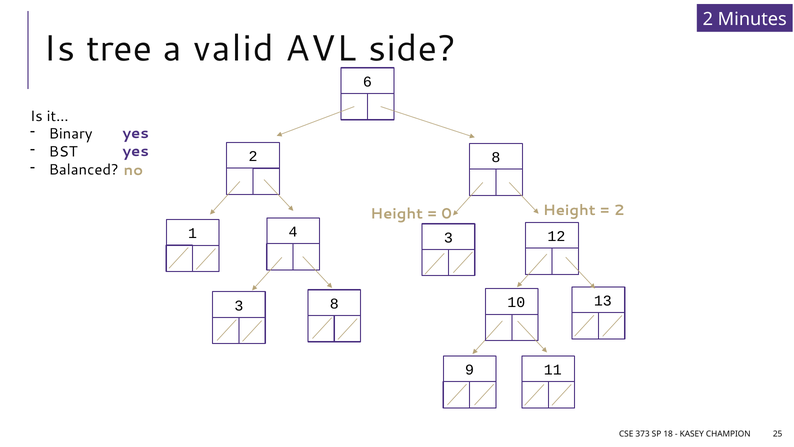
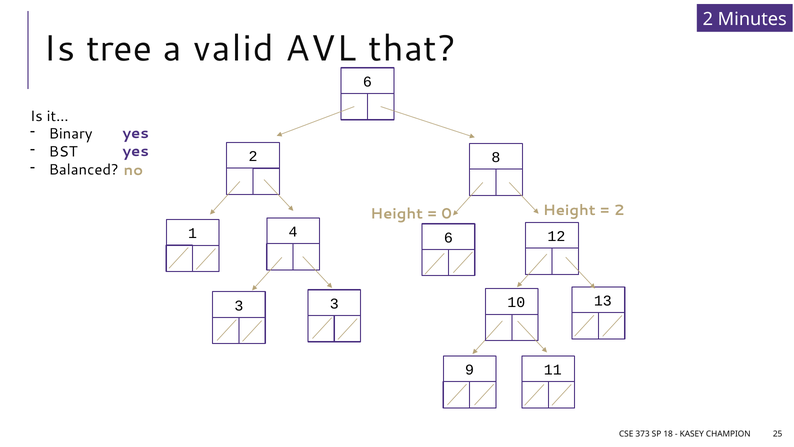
side: side -> that
1 3: 3 -> 6
3 8: 8 -> 3
